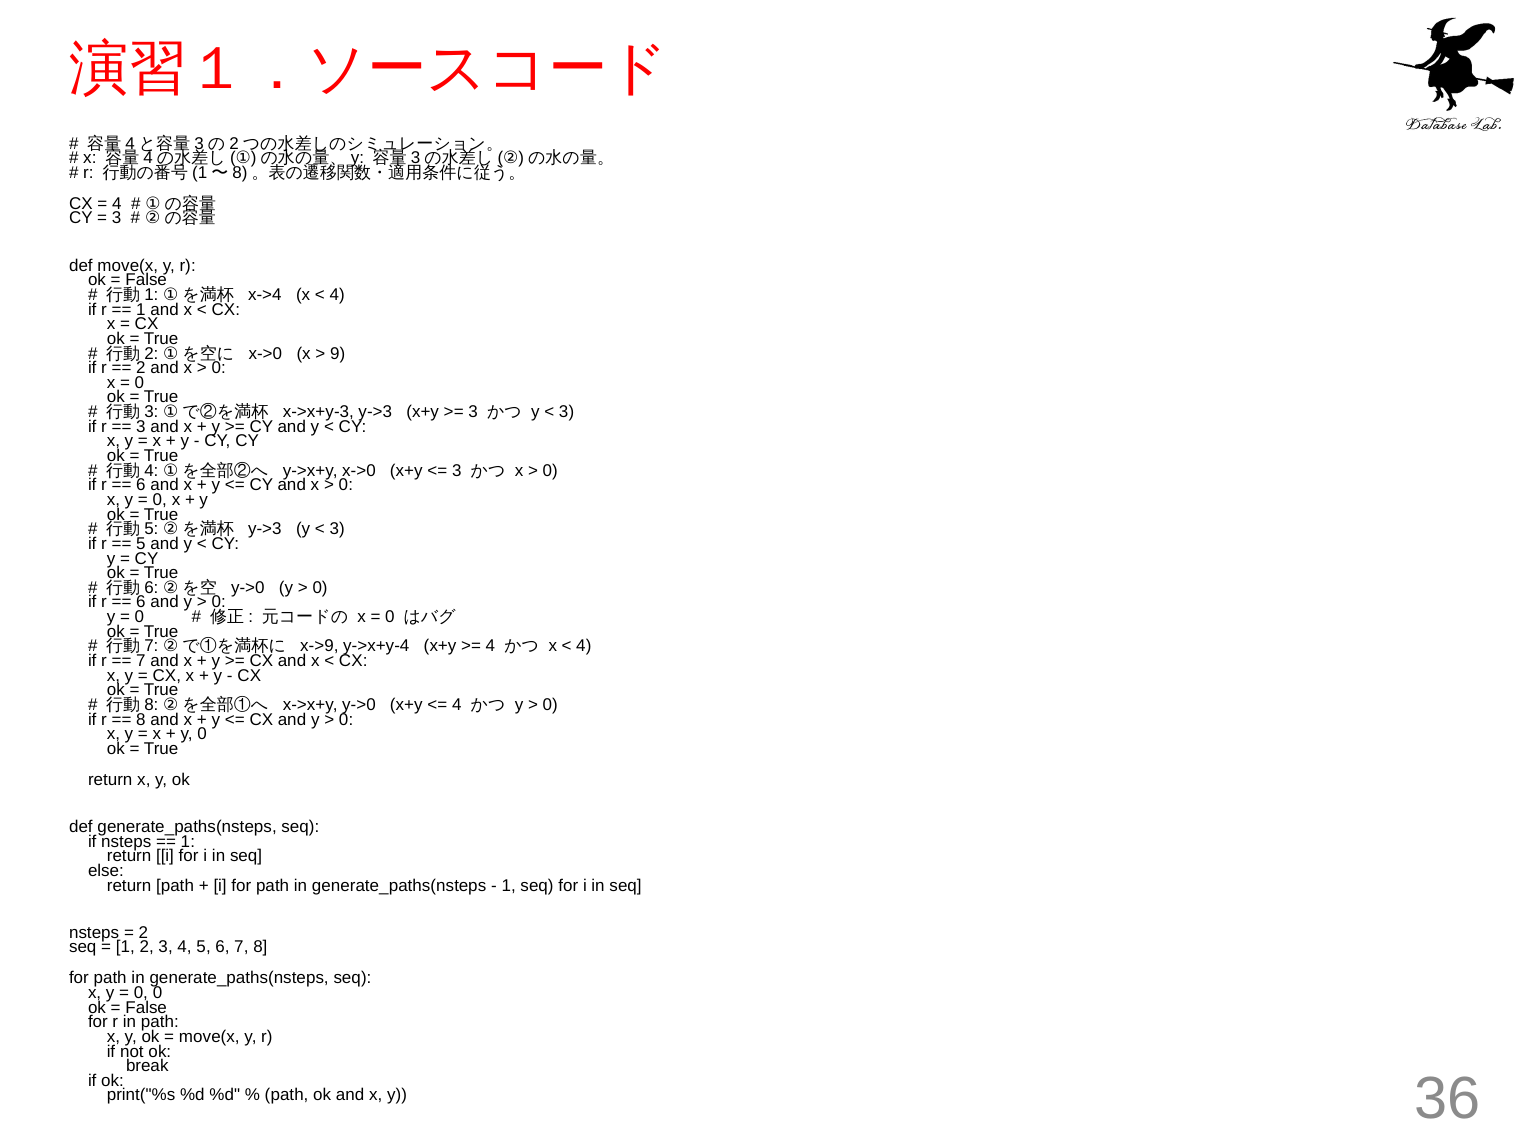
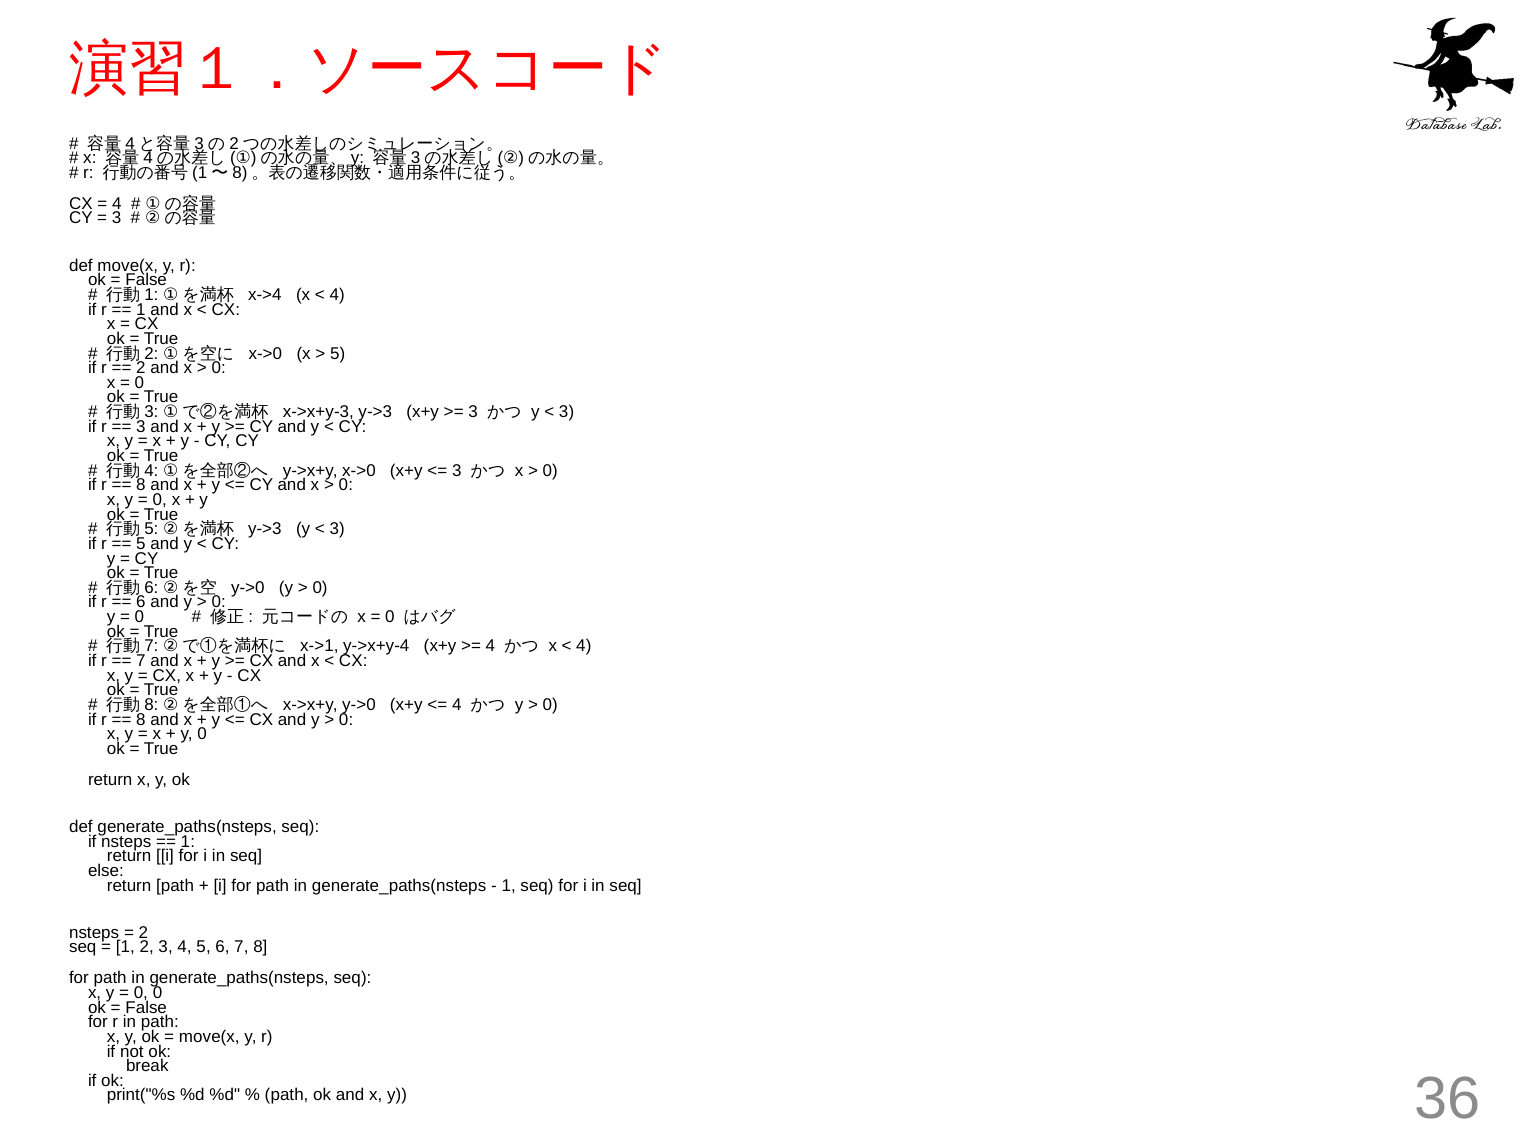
9 at (338, 353): 9 -> 5
6 at (141, 485): 6 -> 8
x->9: x->9 -> x->1
